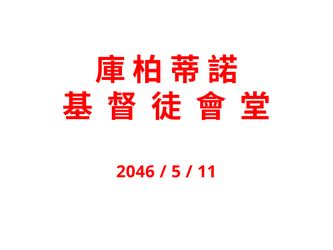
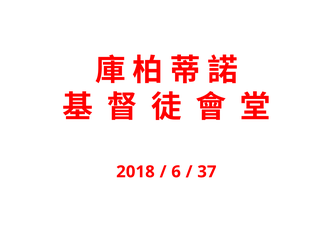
2046: 2046 -> 2018
5: 5 -> 6
11: 11 -> 37
